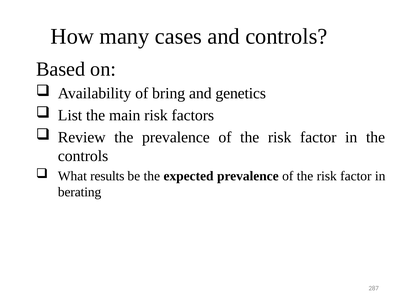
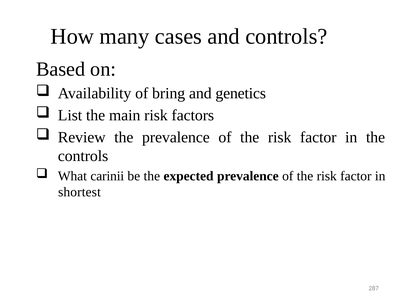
results: results -> carinii
berating: berating -> shortest
